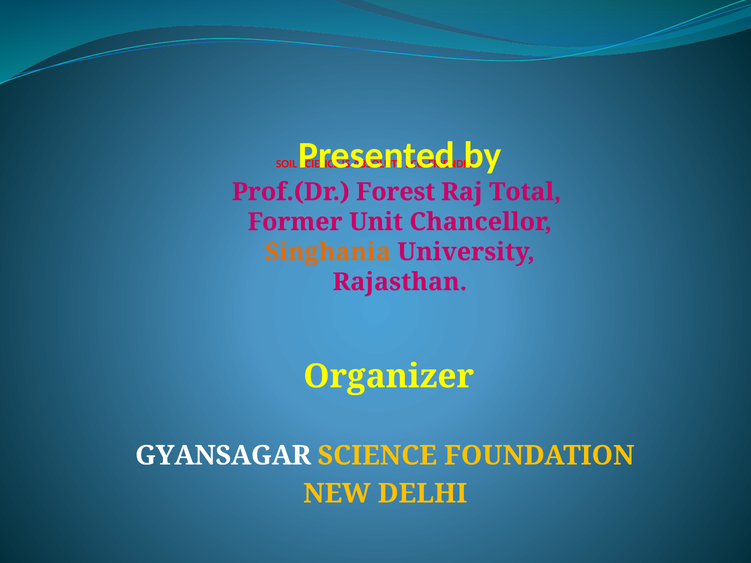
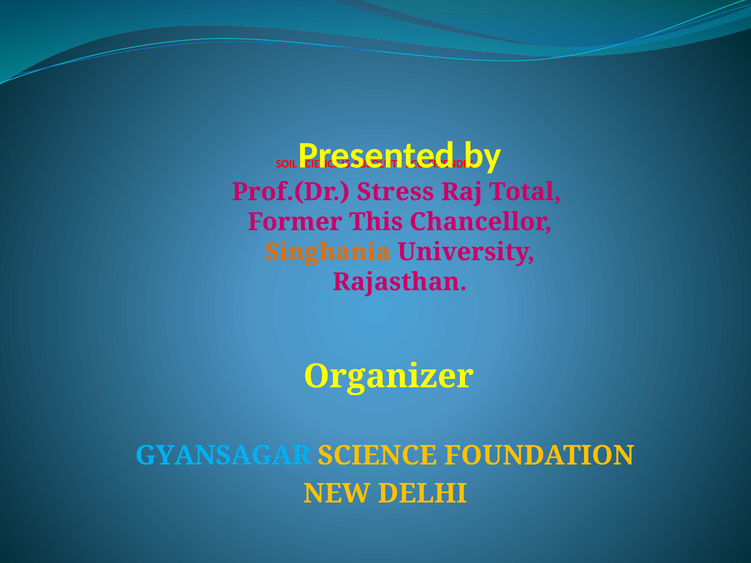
Forest: Forest -> Stress
Unit: Unit -> This
GYANSAGAR colour: white -> light blue
